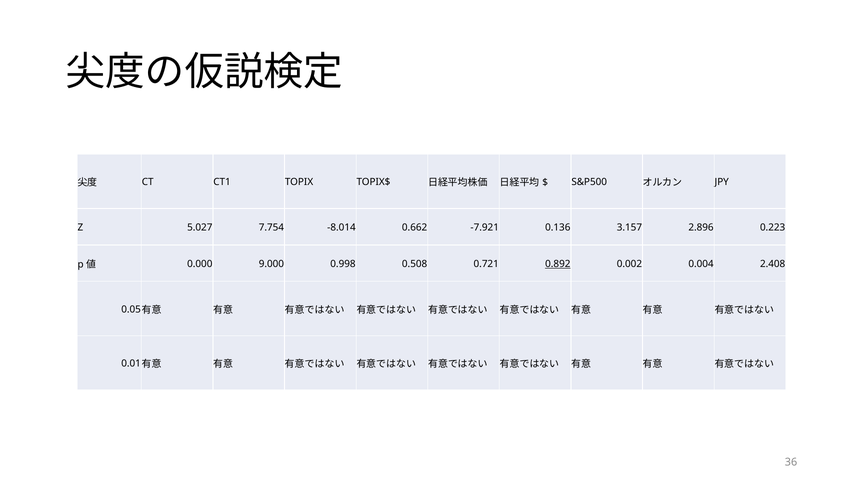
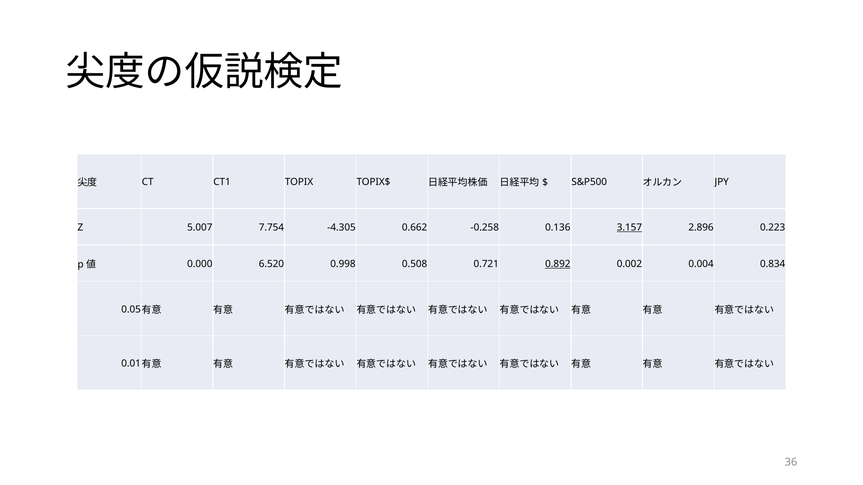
5.027: 5.027 -> 5.007
-8.014: -8.014 -> -4.305
-7.921: -7.921 -> -0.258
3.157 underline: none -> present
9.000: 9.000 -> 6.520
2.408: 2.408 -> 0.834
